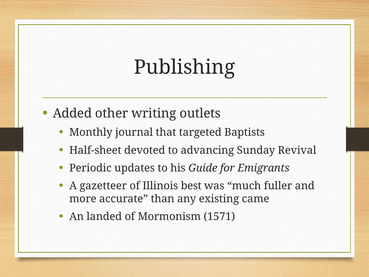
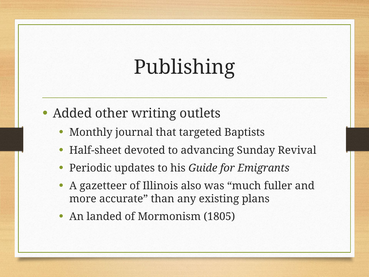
best: best -> also
came: came -> plans
1571: 1571 -> 1805
